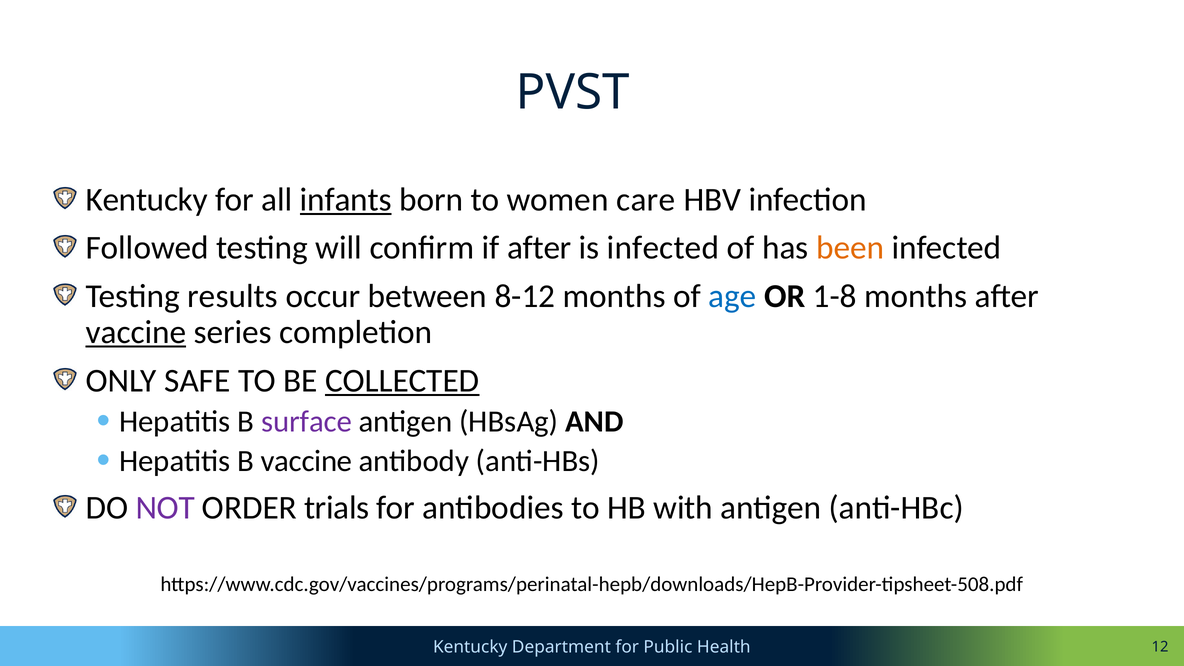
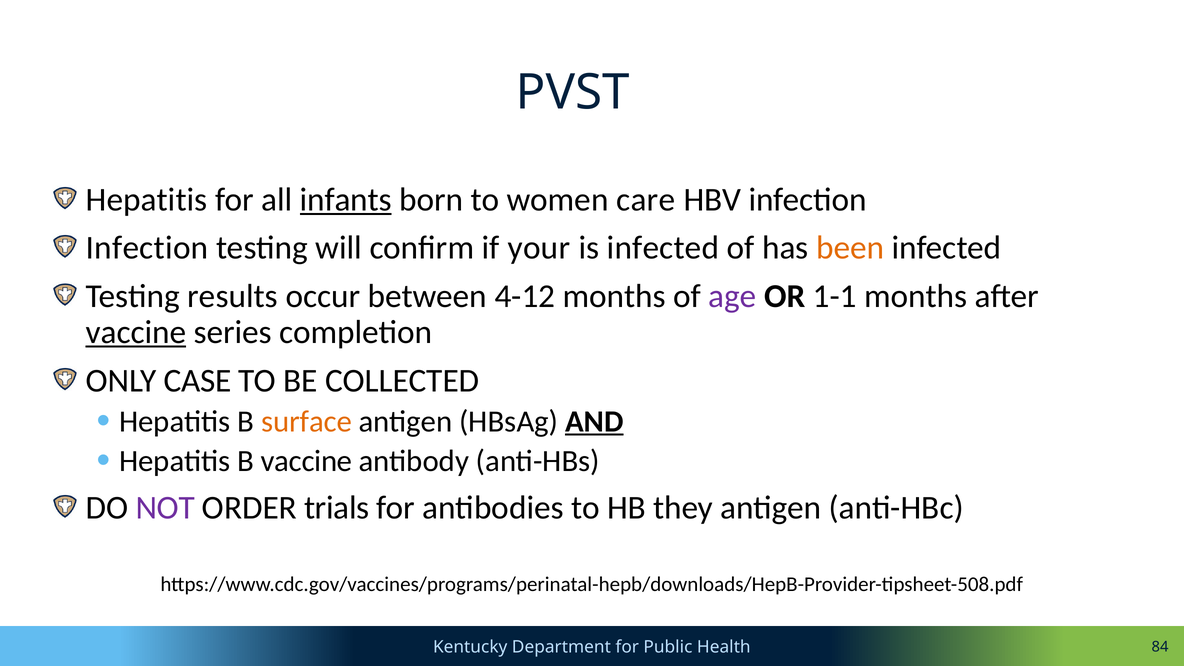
Kentucky at (147, 200): Kentucky -> Hepatitis
Followed at (147, 248): Followed -> Infection
if after: after -> your
8-12: 8-12 -> 4-12
age colour: blue -> purple
1-8: 1-8 -> 1-1
SAFE: SAFE -> CASE
COLLECTED underline: present -> none
surface colour: purple -> orange
AND underline: none -> present
with: with -> they
12: 12 -> 84
